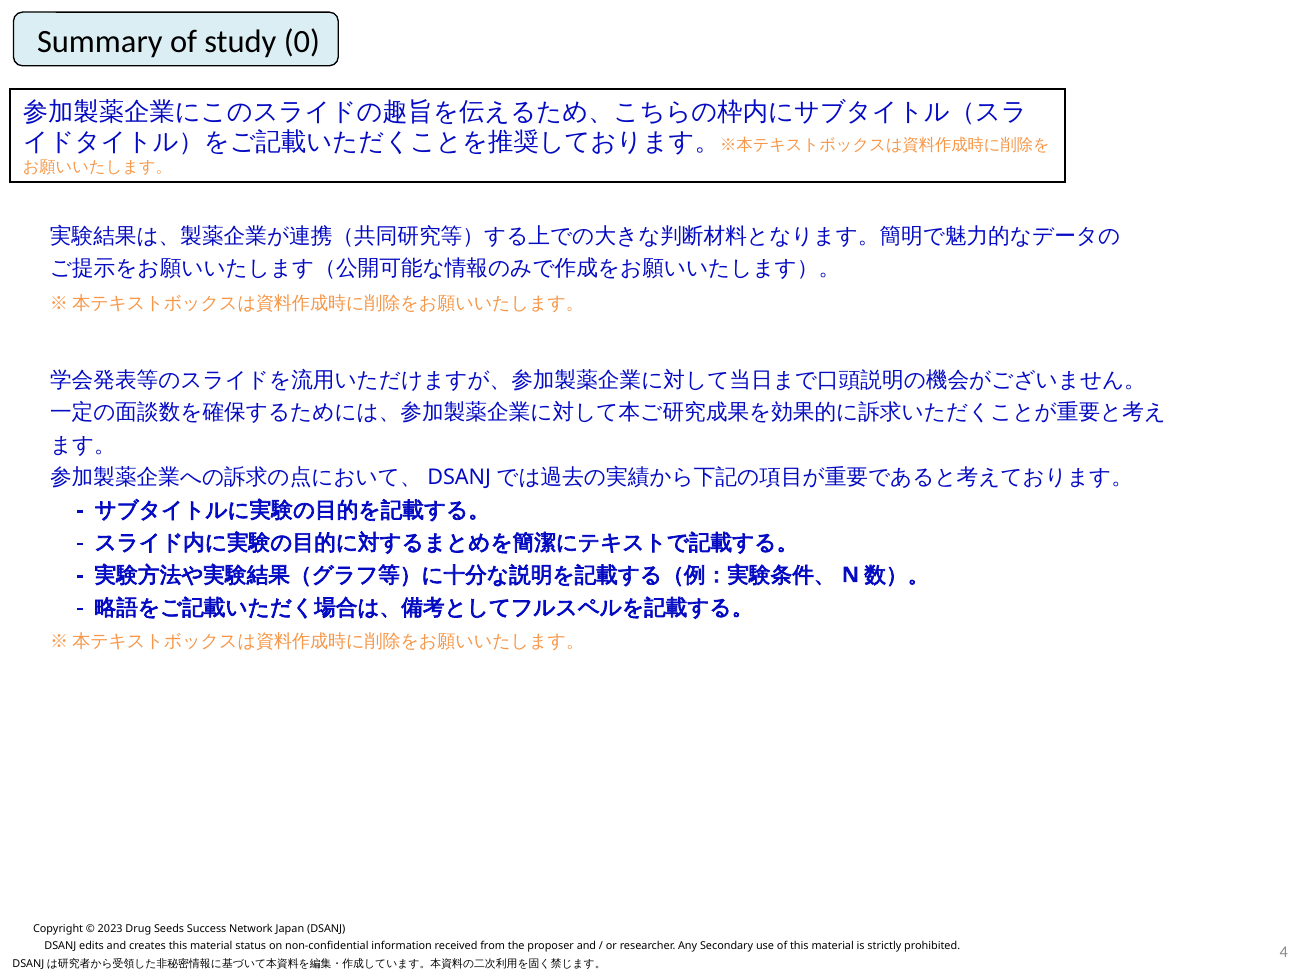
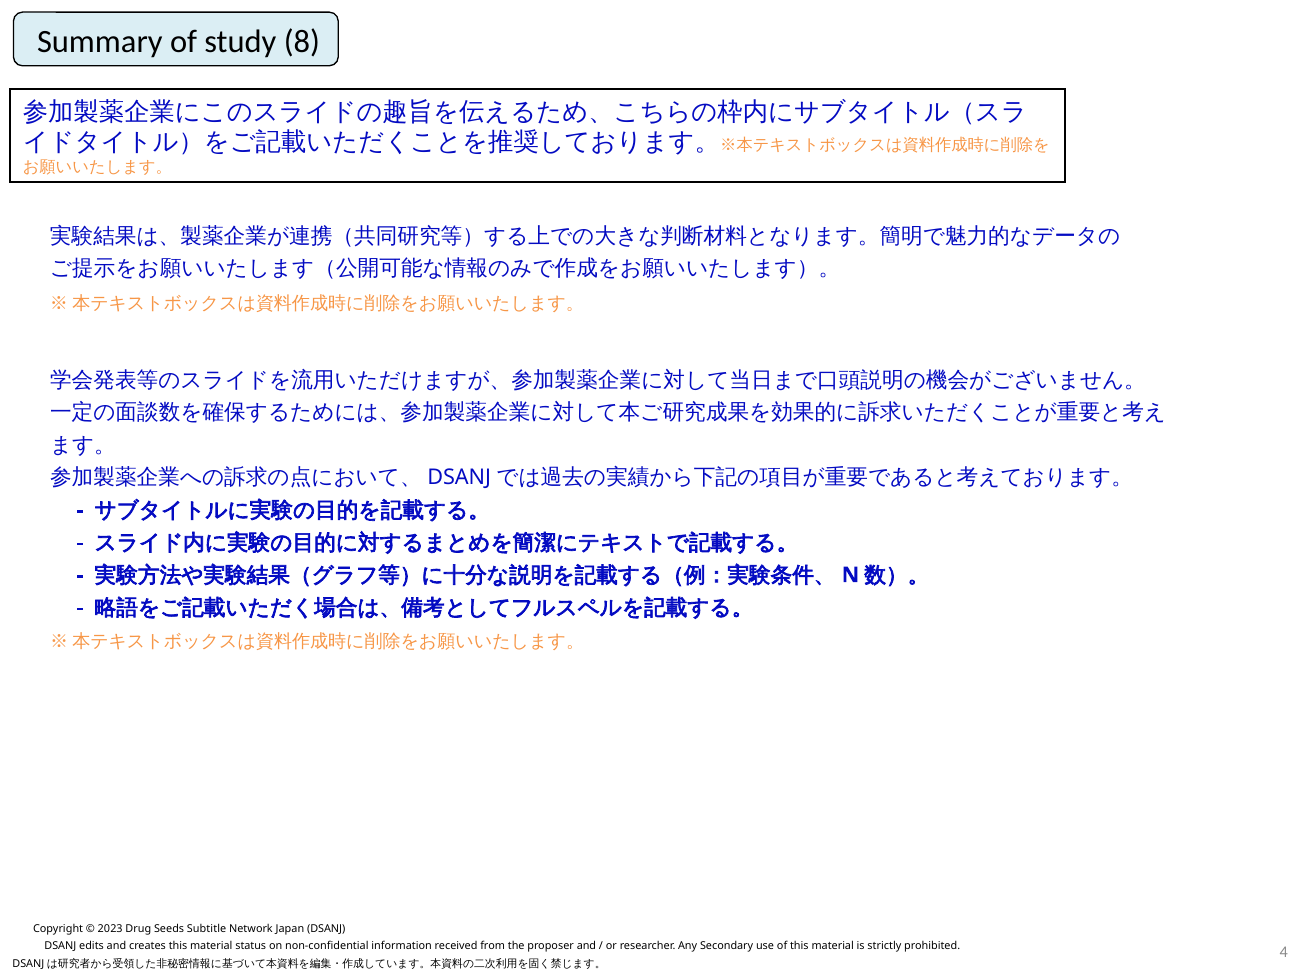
0: 0 -> 8
Success: Success -> Subtitle
